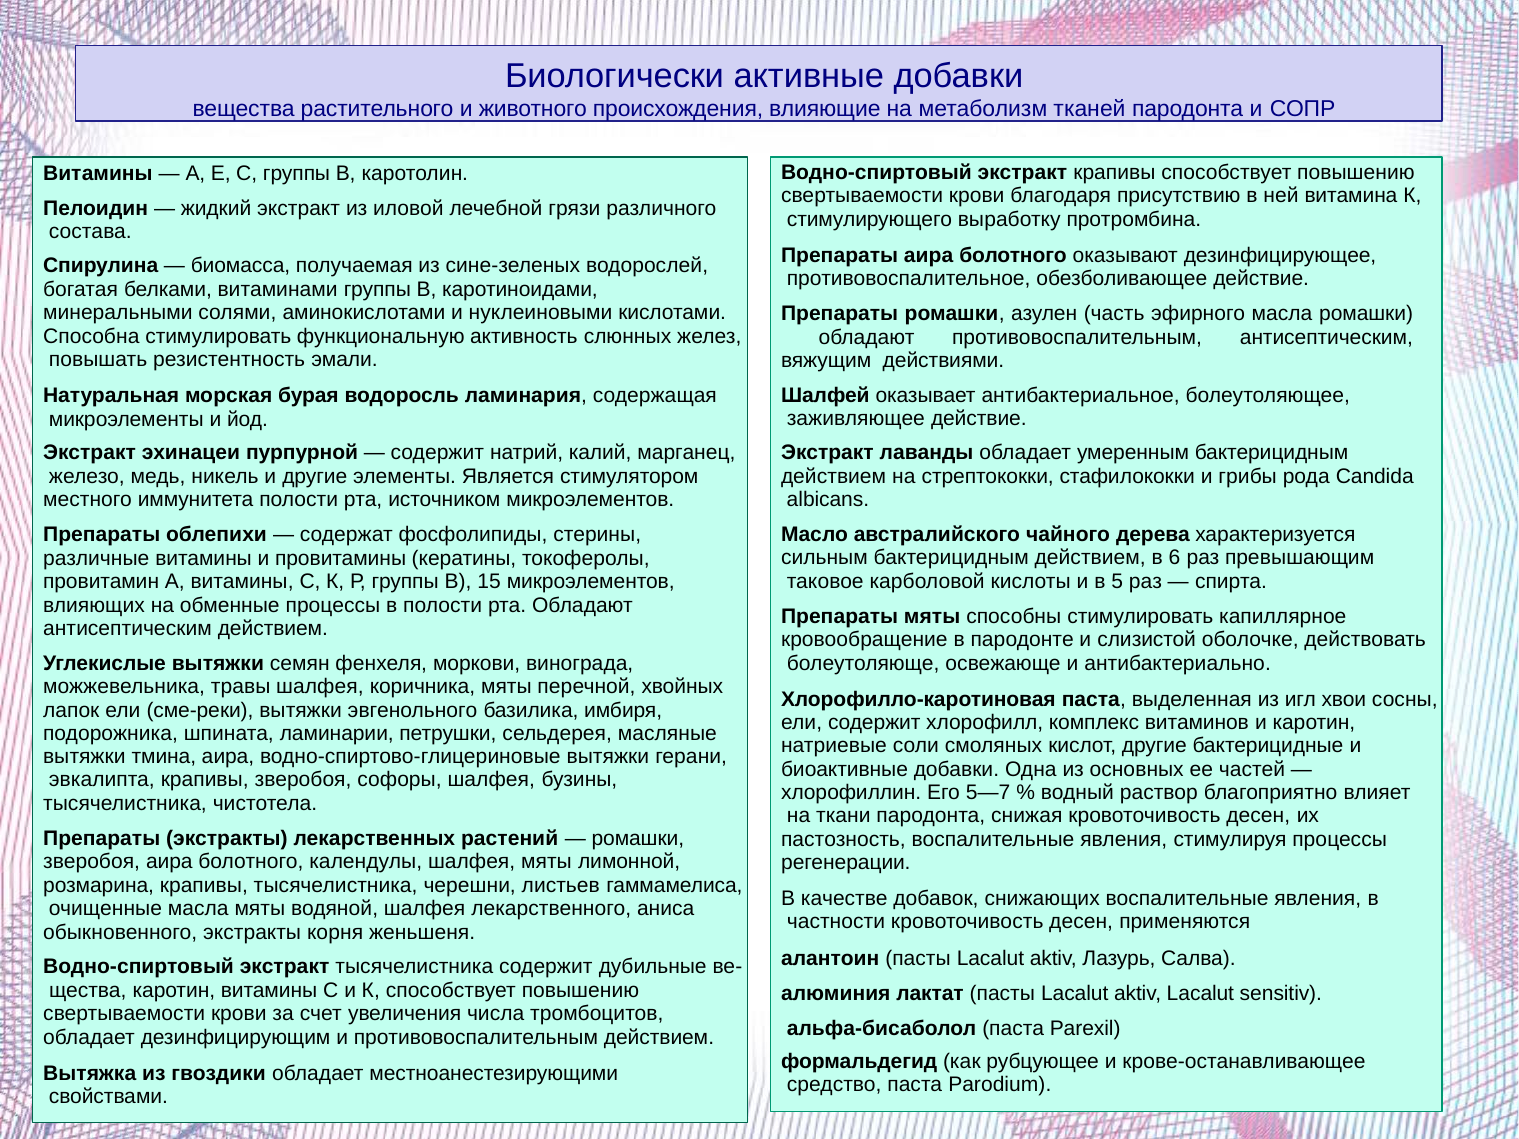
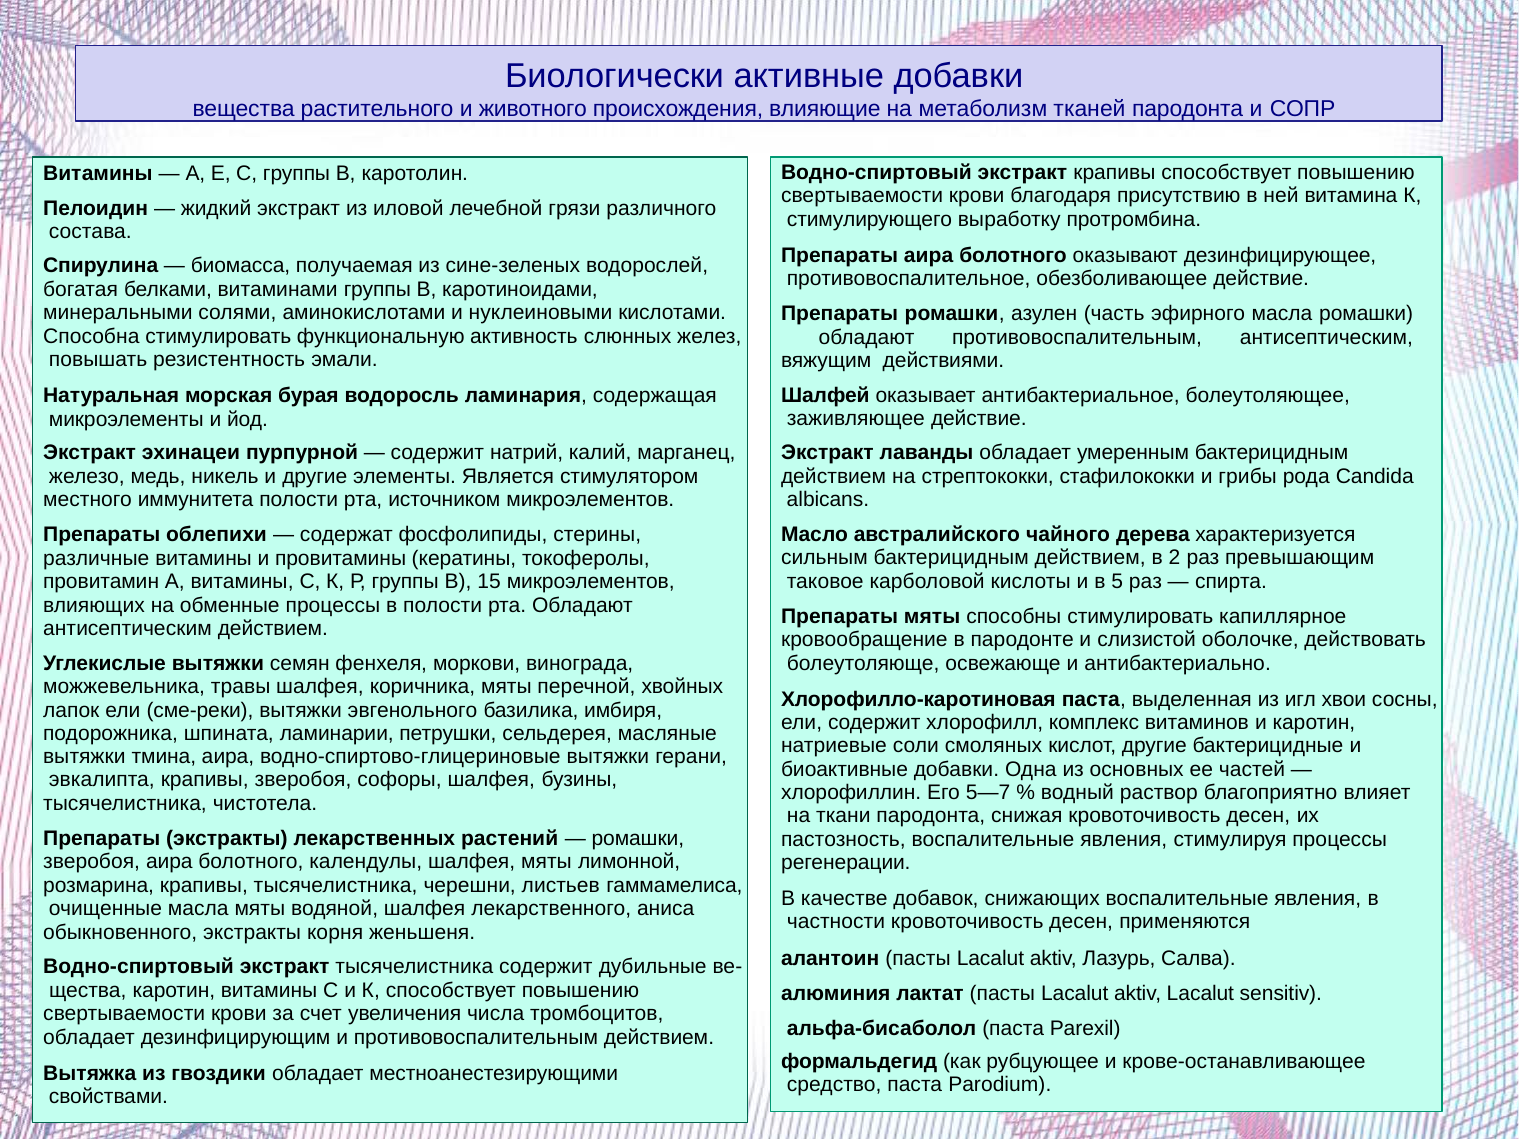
6: 6 -> 2
